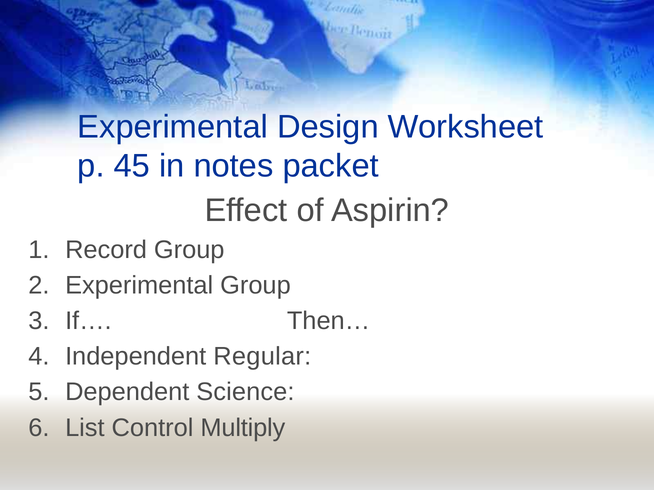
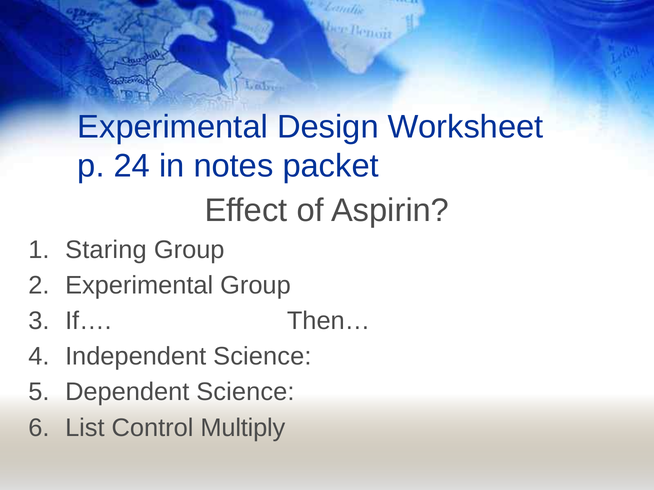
45: 45 -> 24
Record: Record -> Staring
Independent Regular: Regular -> Science
